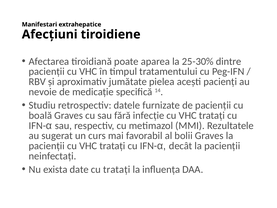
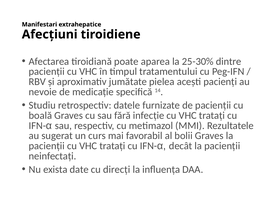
cu tratați: tratați -> direcți
